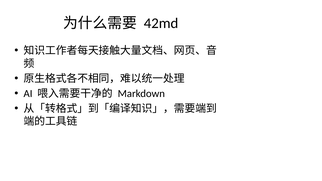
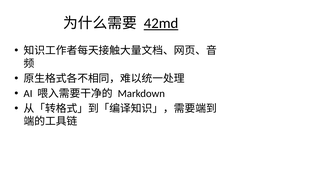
42md underline: none -> present
